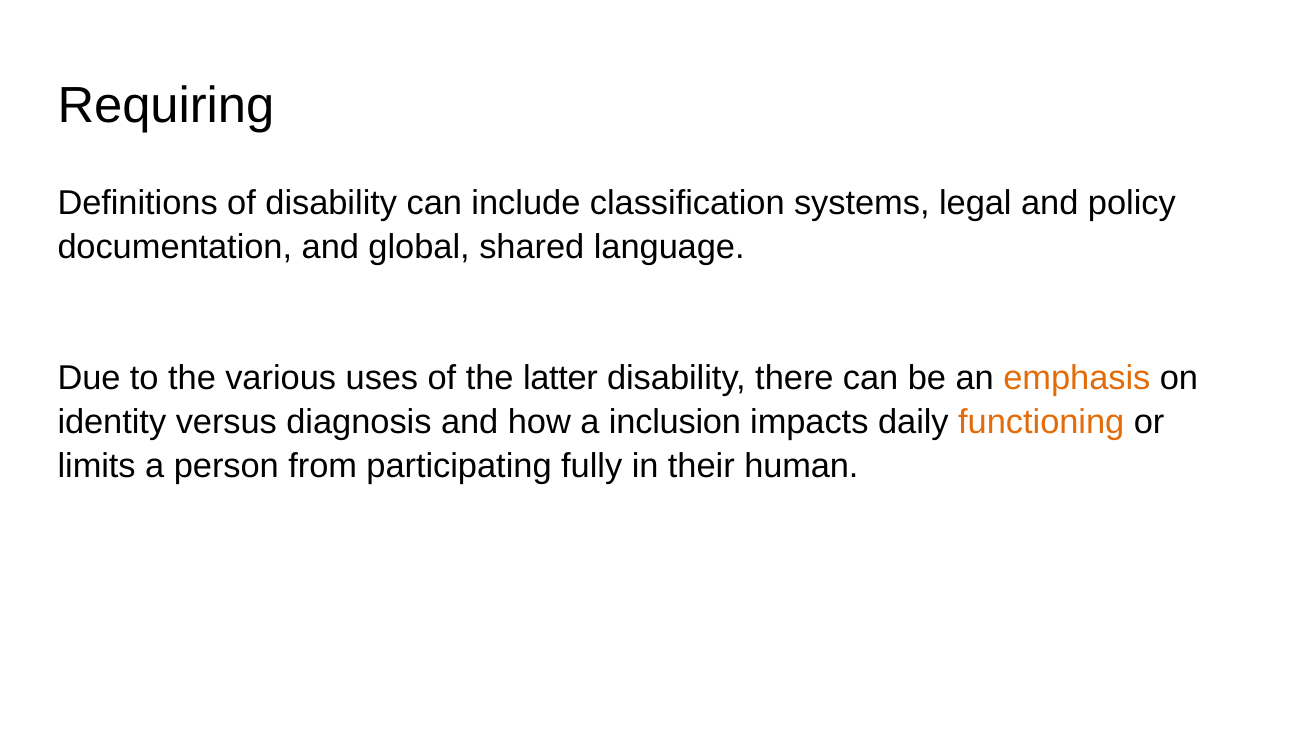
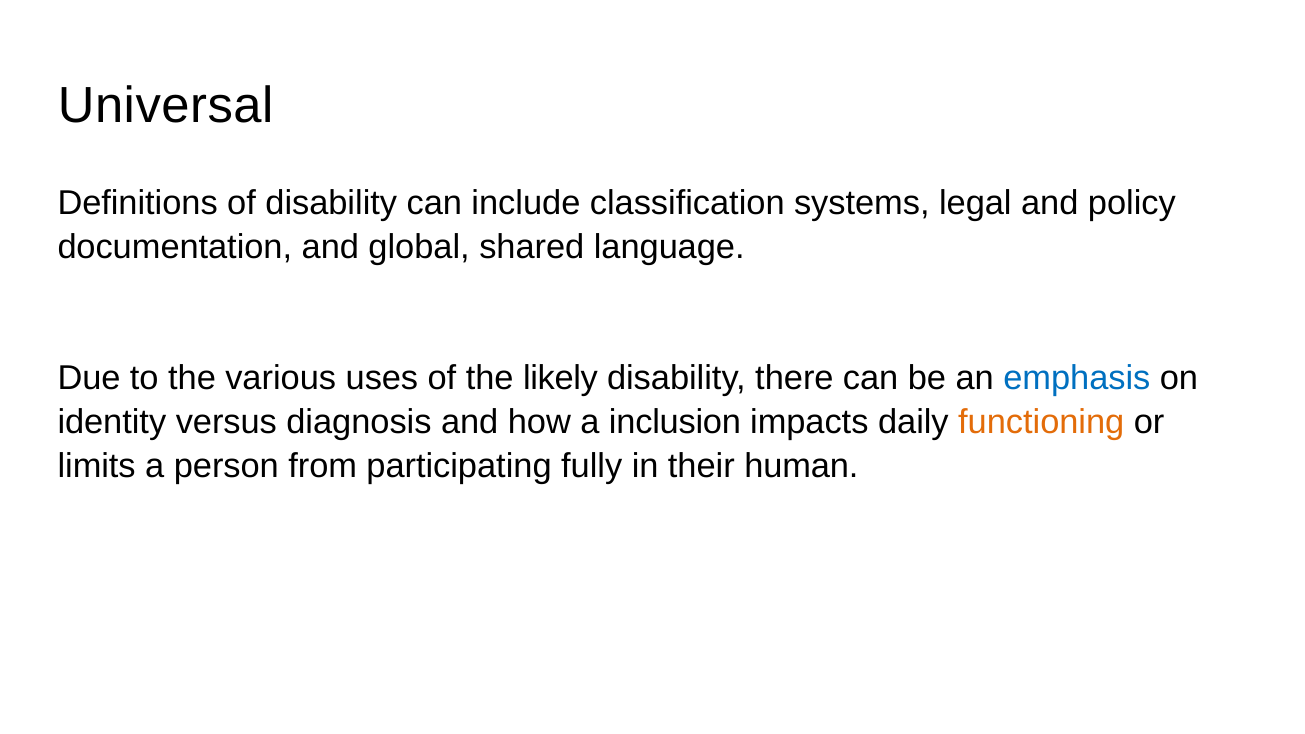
Requiring: Requiring -> Universal
latter: latter -> likely
emphasis colour: orange -> blue
